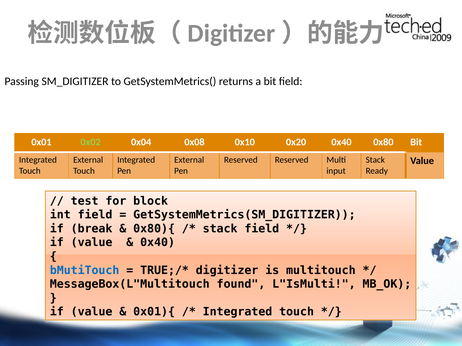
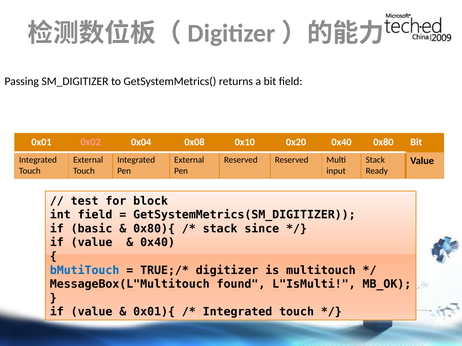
0x02 colour: light green -> pink
break: break -> basic
stack field: field -> since
